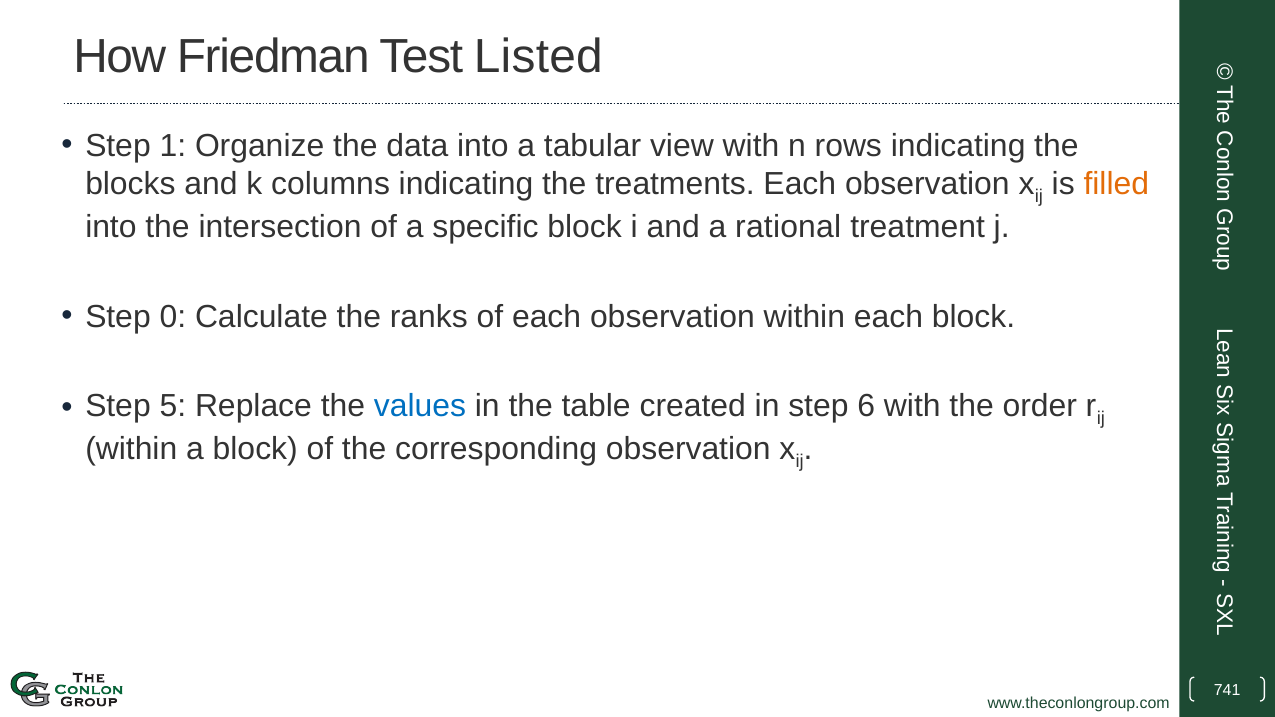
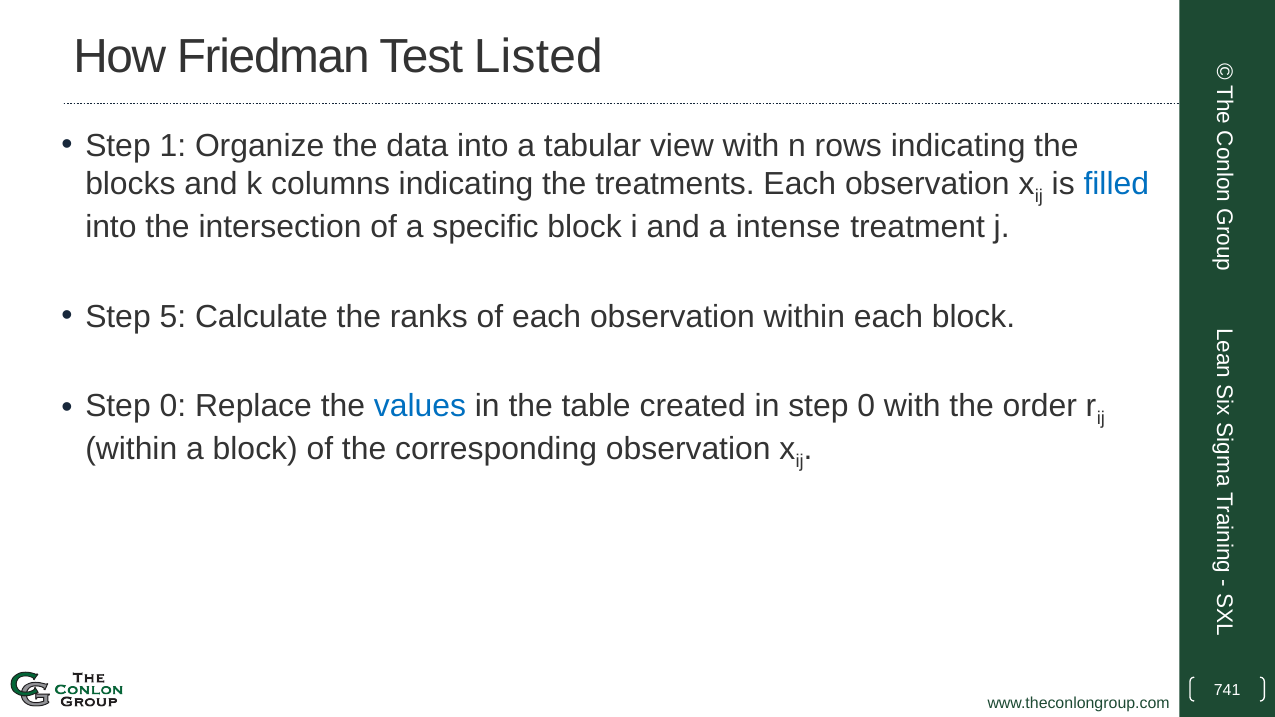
filled colour: orange -> blue
rational: rational -> intense
0: 0 -> 5
5 at (173, 406): 5 -> 0
in step 6: 6 -> 0
